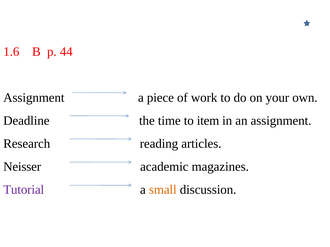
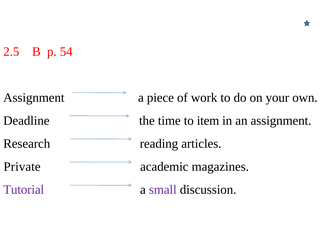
1.6: 1.6 -> 2.5
44: 44 -> 54
Neisser: Neisser -> Private
small colour: orange -> purple
